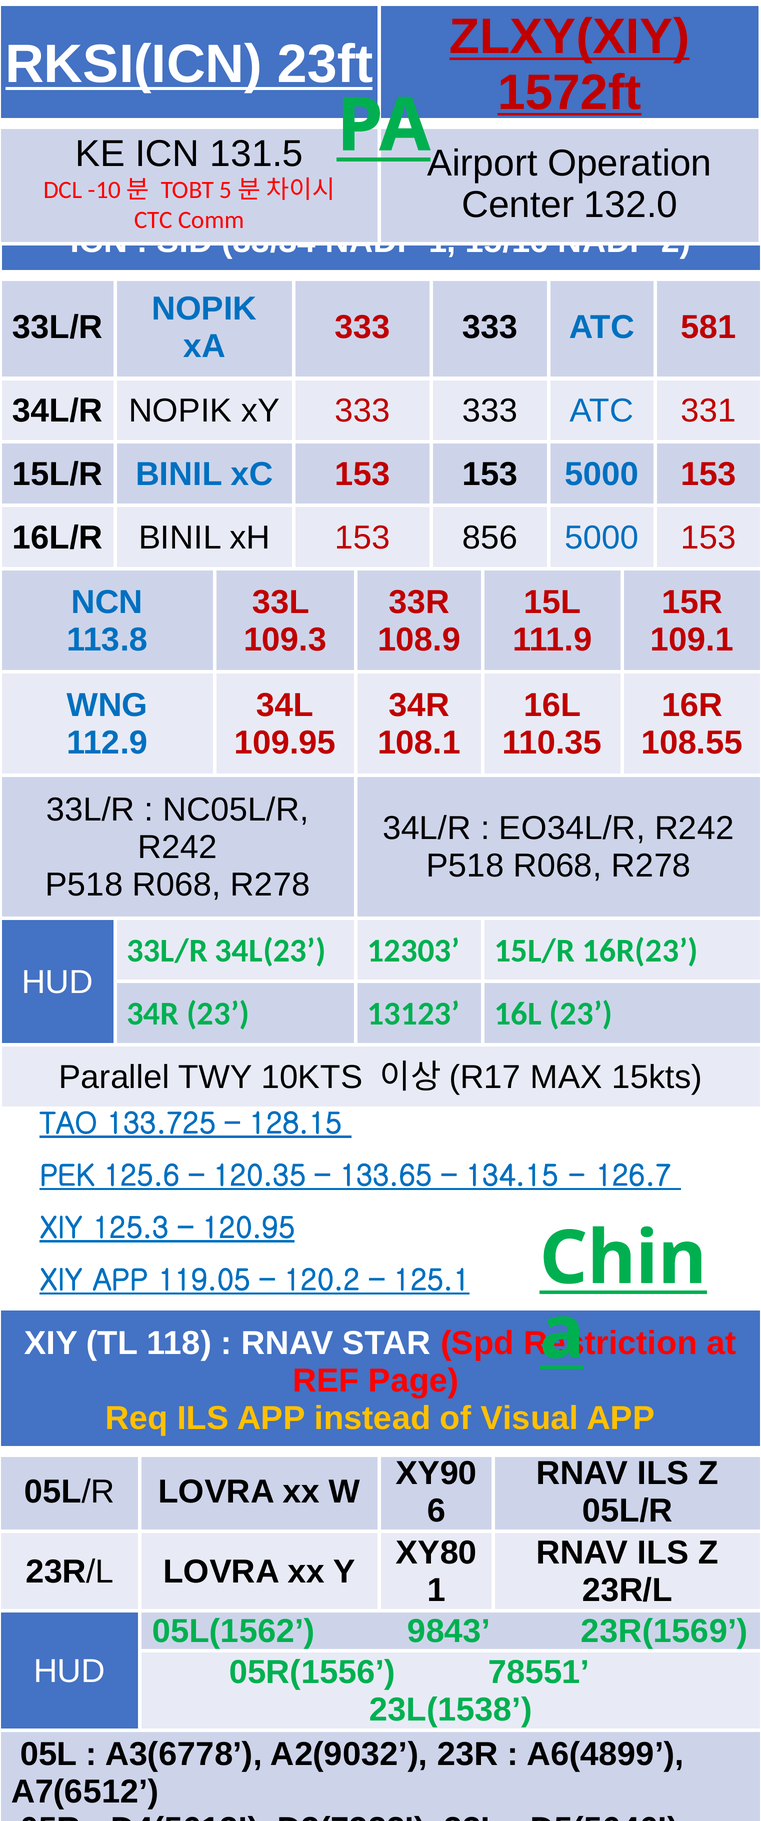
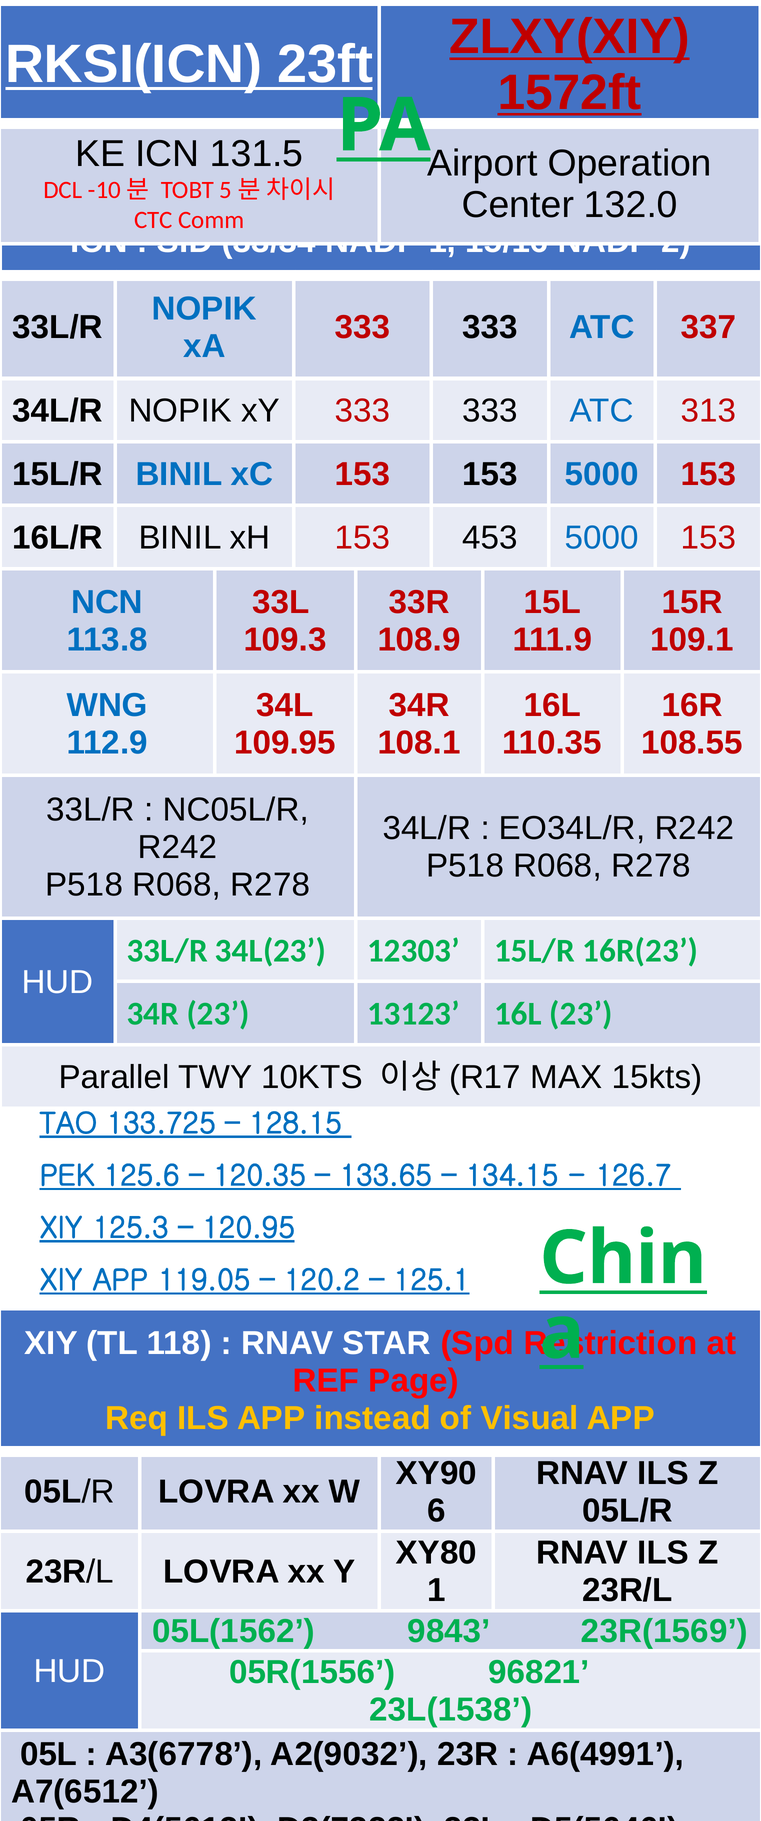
581: 581 -> 337
331: 331 -> 313
856: 856 -> 453
78551: 78551 -> 96821
A6(4899: A6(4899 -> A6(4991
